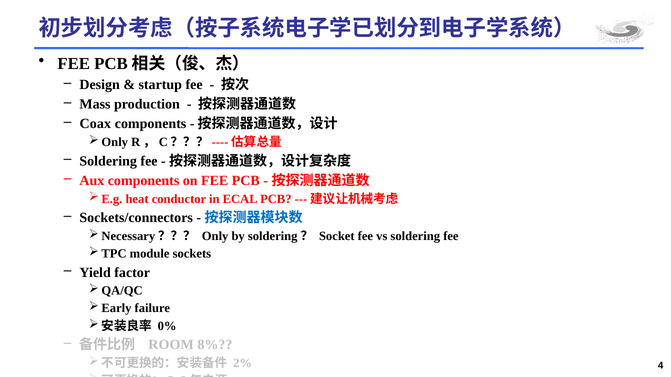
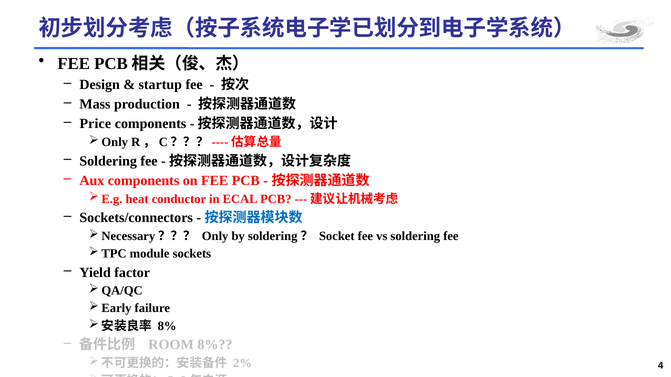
Coax: Coax -> Price
0% at (167, 326): 0% -> 8%
